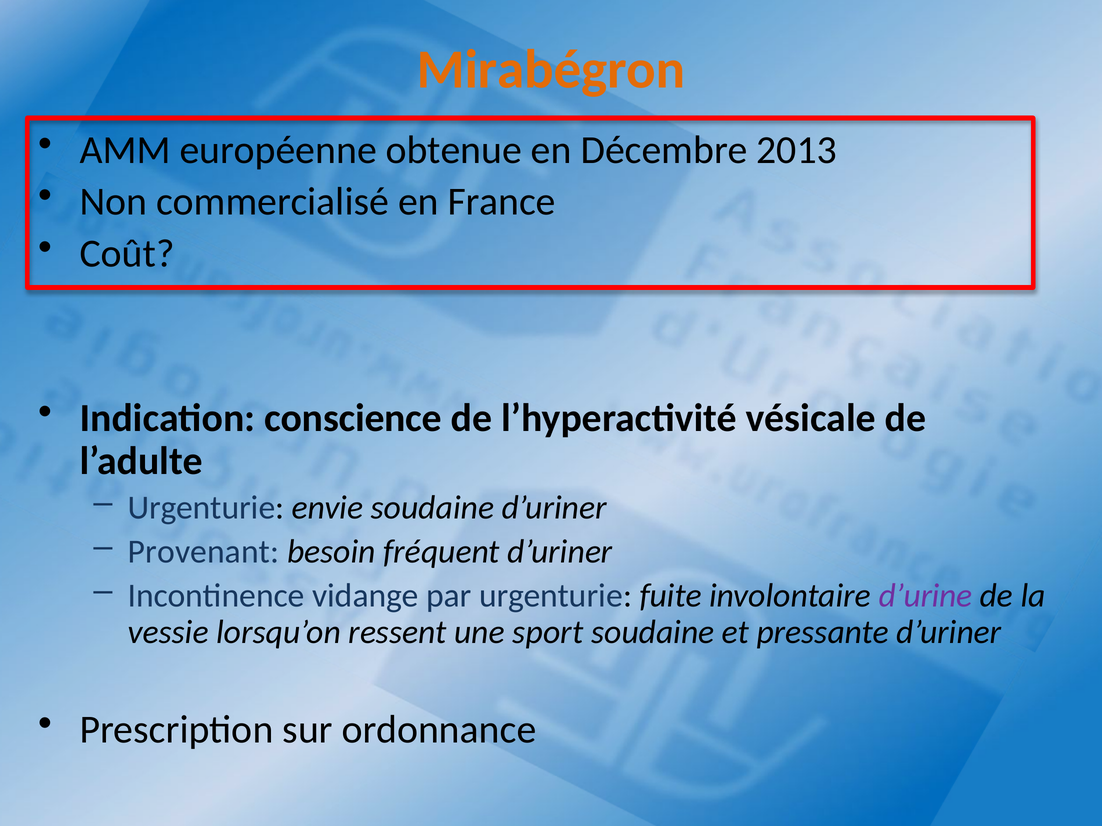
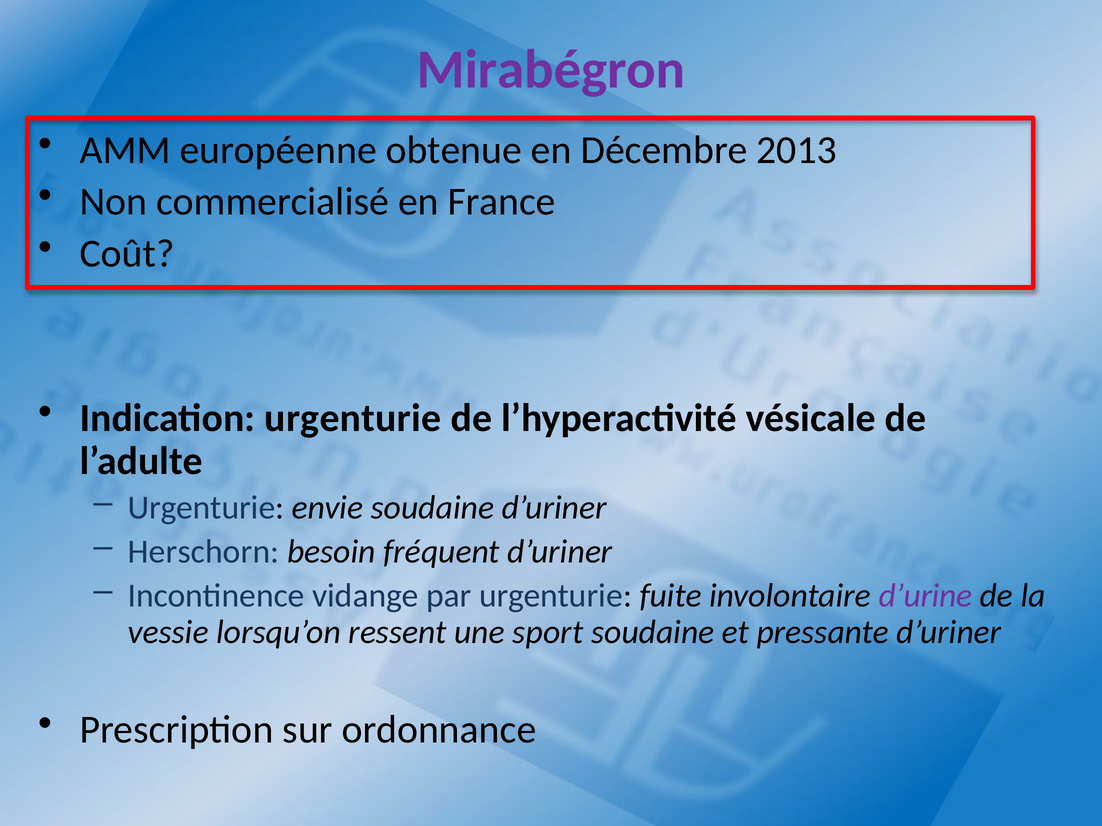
Mirabégron colour: orange -> purple
Indication conscience: conscience -> urgenturie
Provenant: Provenant -> Herschorn
